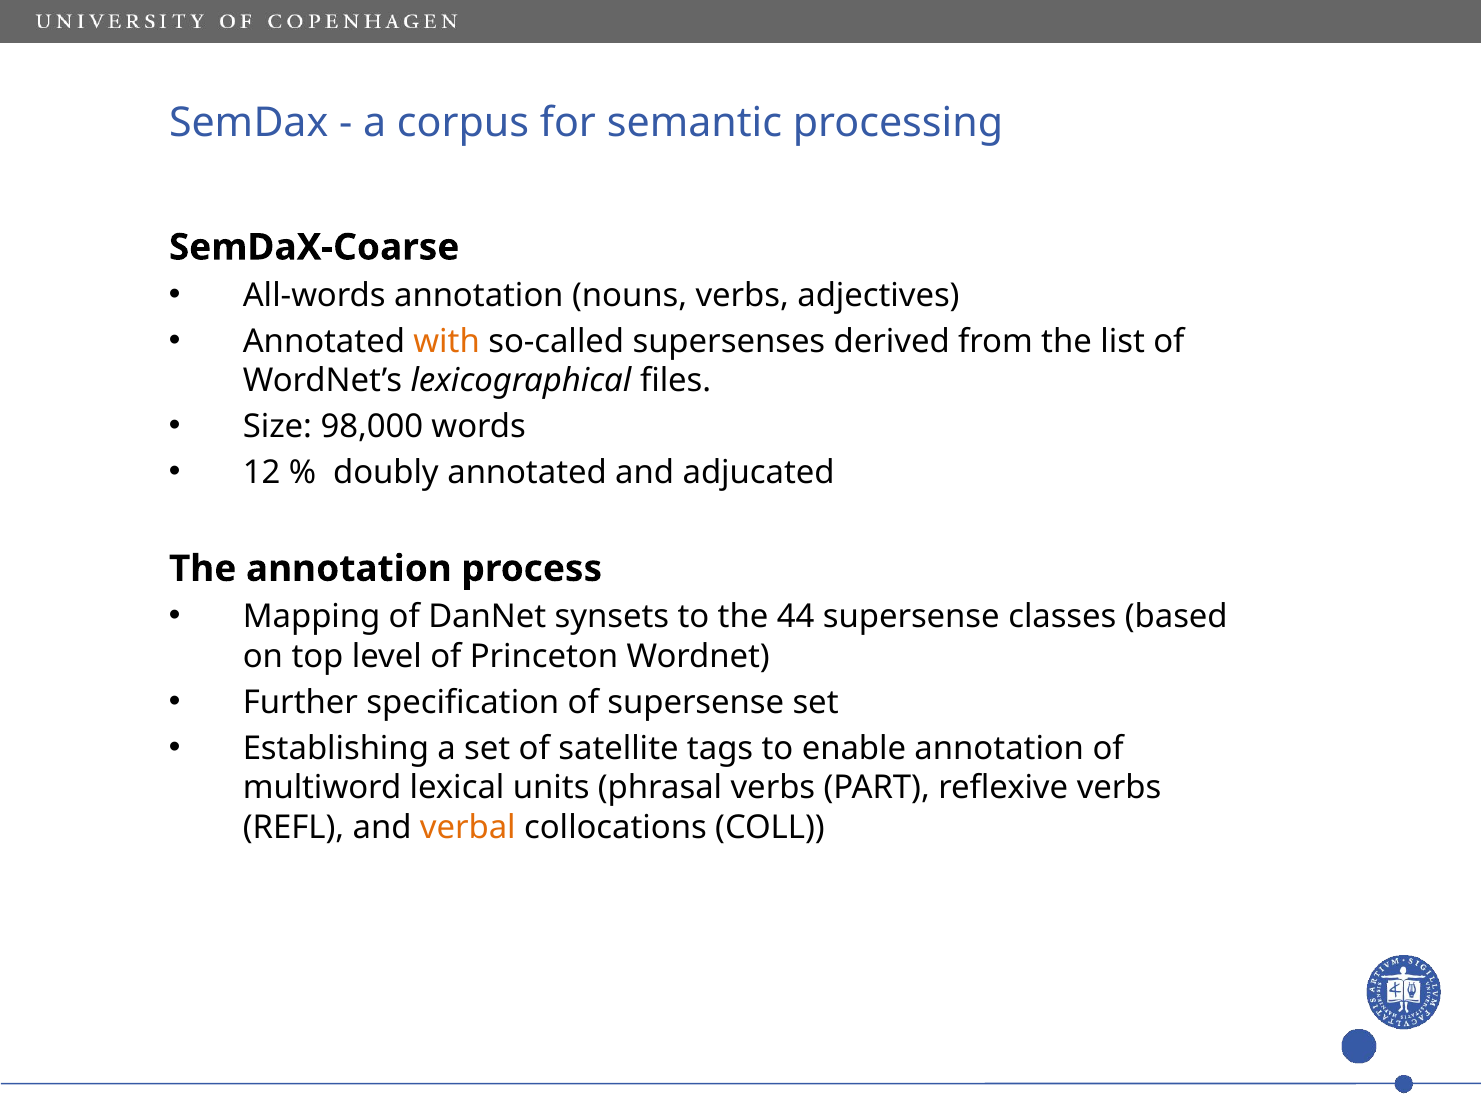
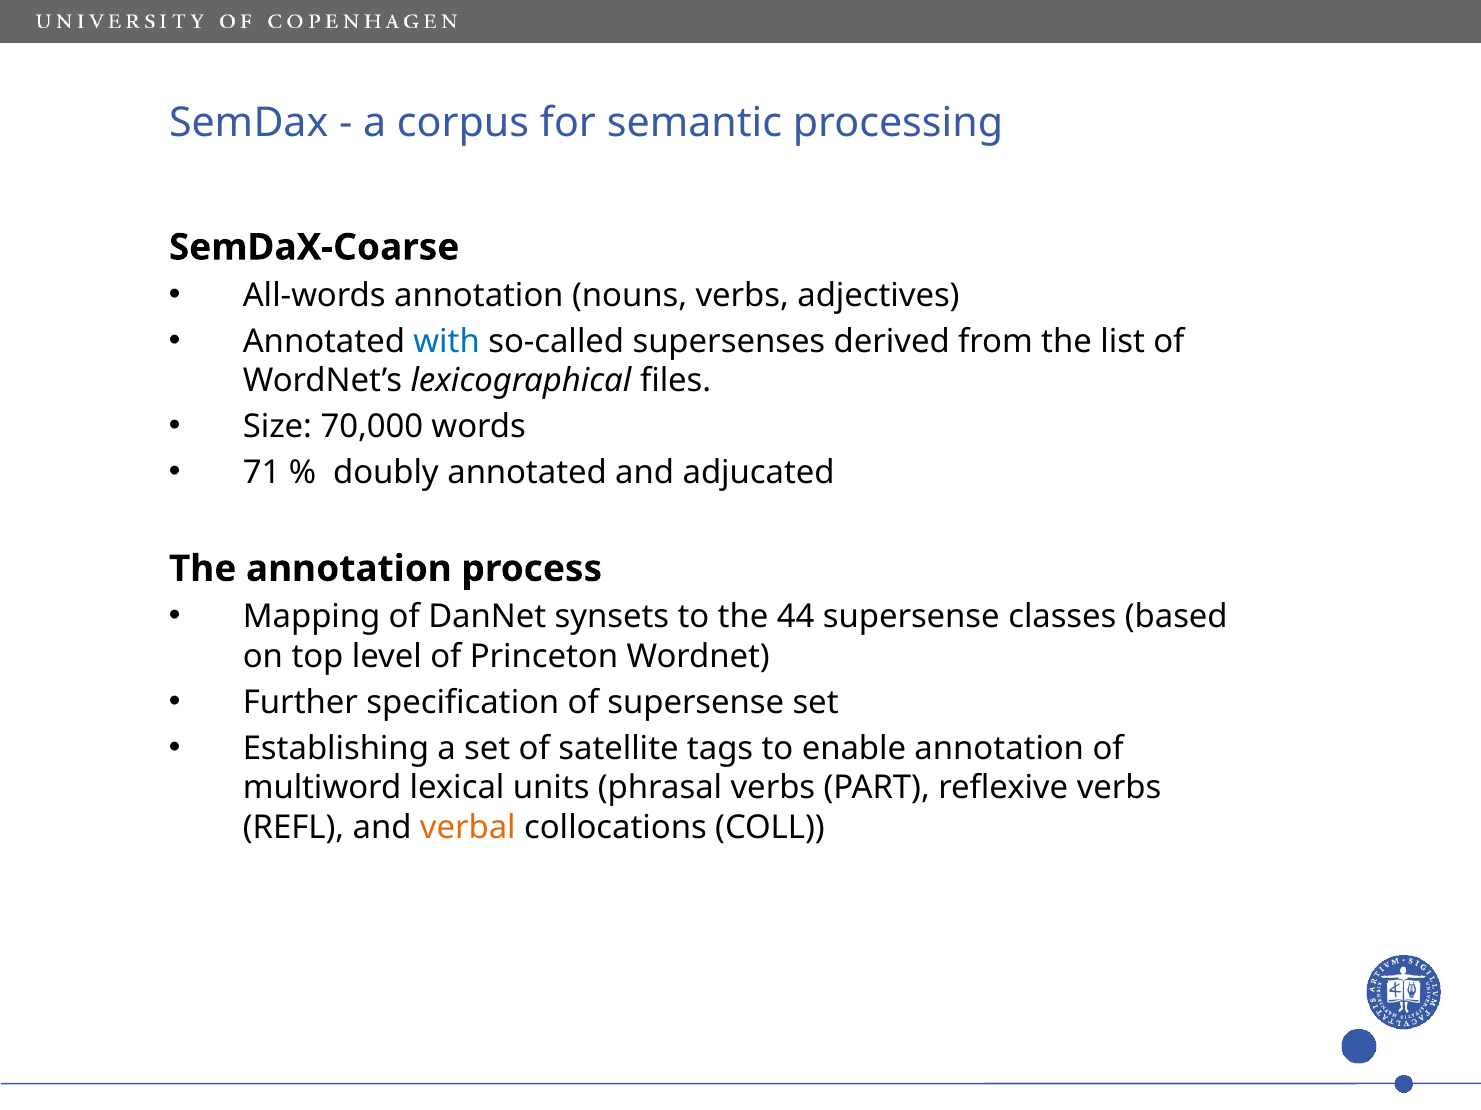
with colour: orange -> blue
98,000: 98,000 -> 70,000
12: 12 -> 71
